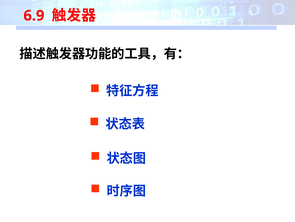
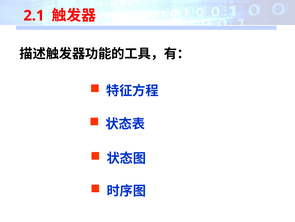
6.9: 6.9 -> 2.1
